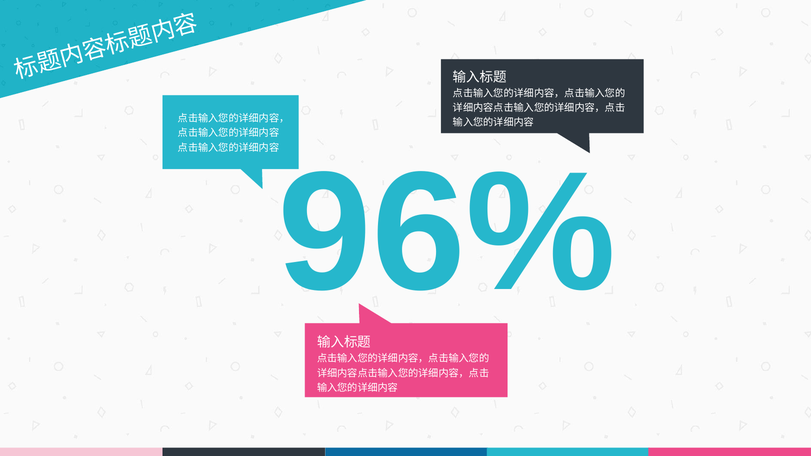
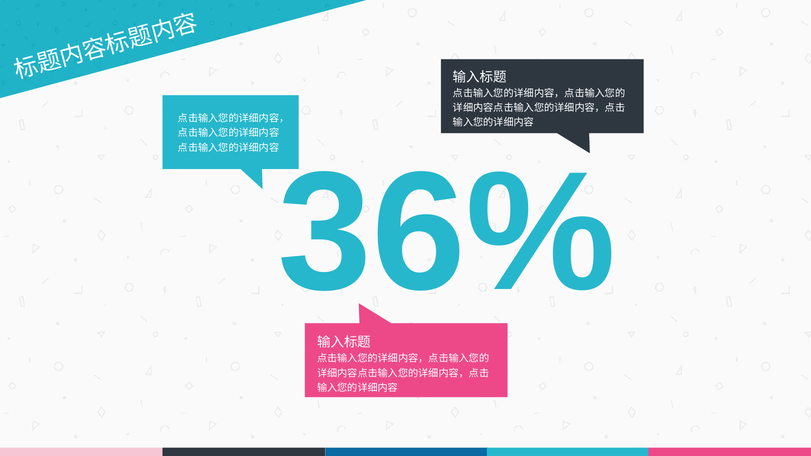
96%: 96% -> 36%
